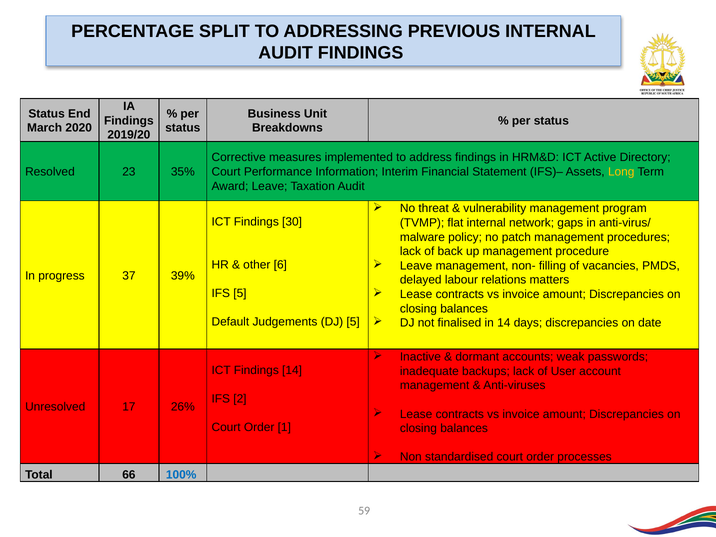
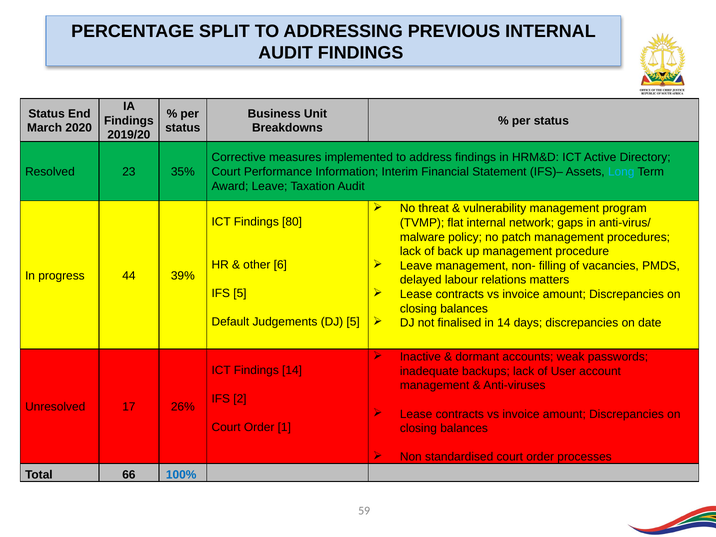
Long colour: yellow -> light blue
30: 30 -> 80
37: 37 -> 44
